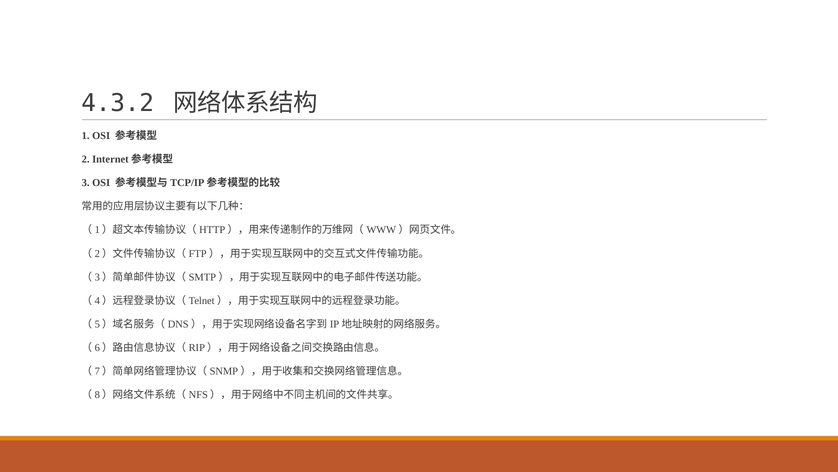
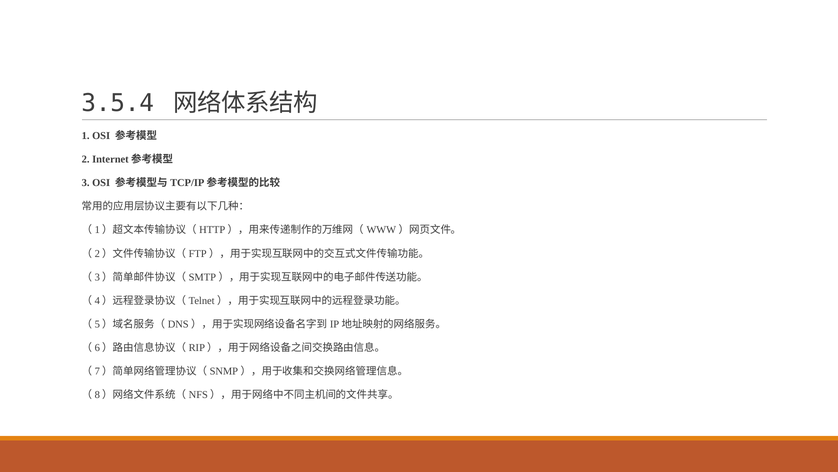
4.3.2: 4.3.2 -> 3.5.4
